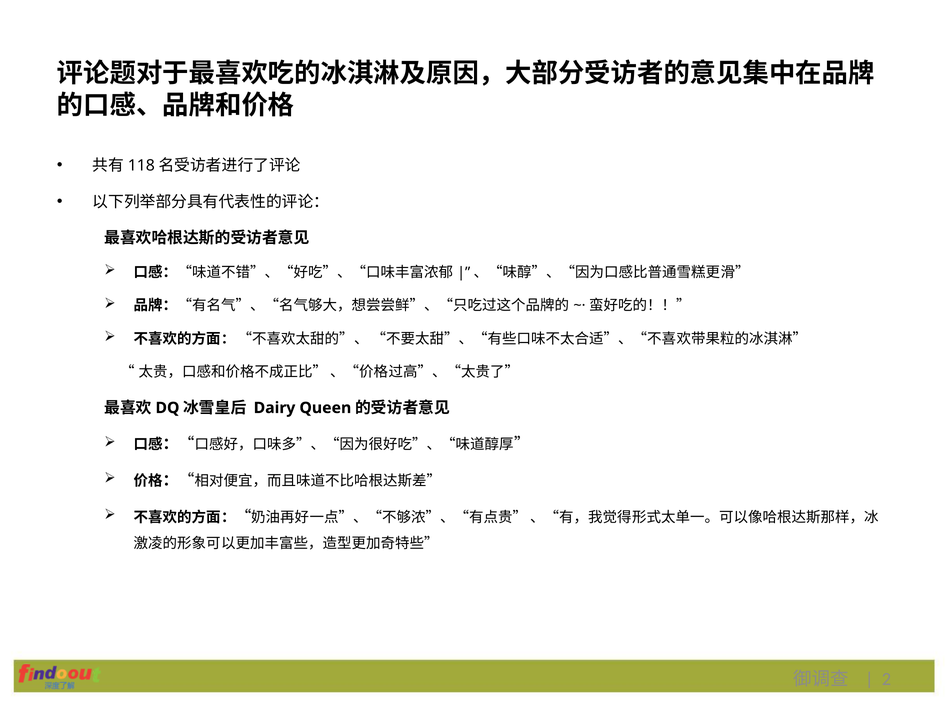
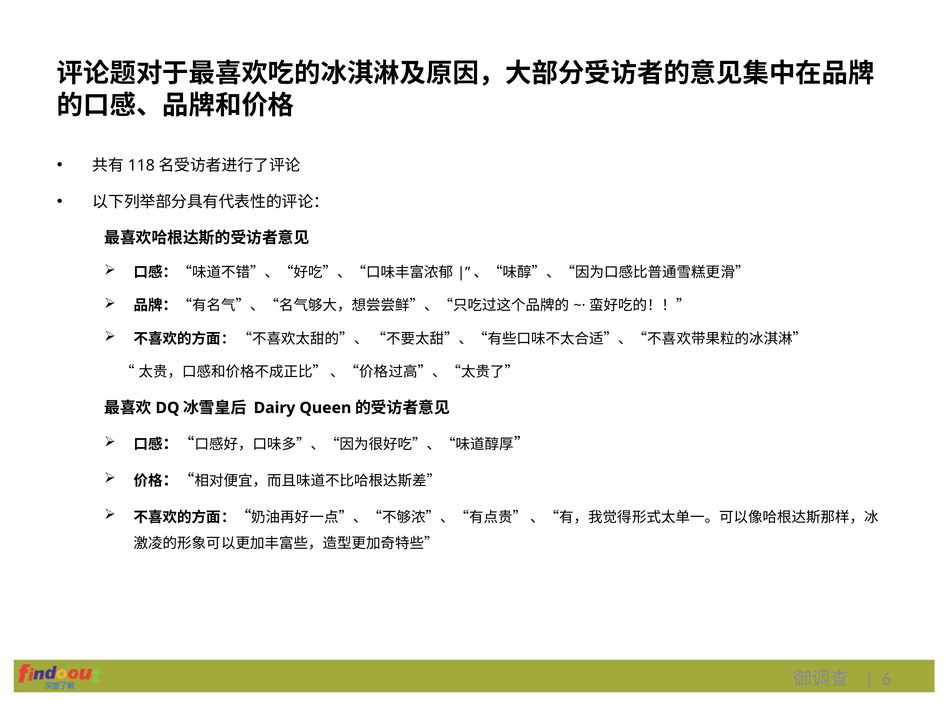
2: 2 -> 6
